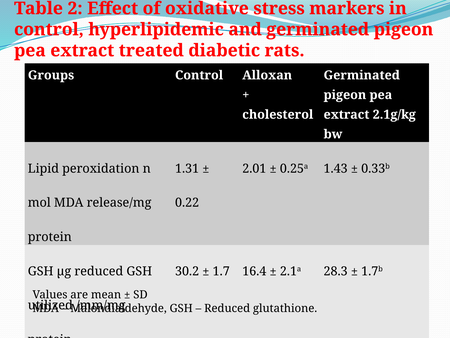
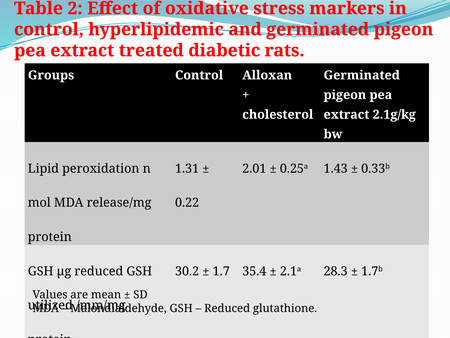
16.4: 16.4 -> 35.4
